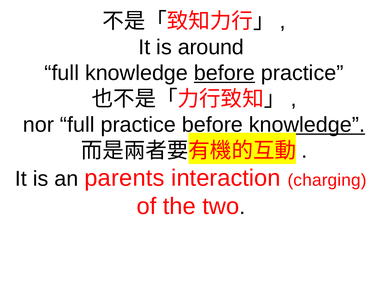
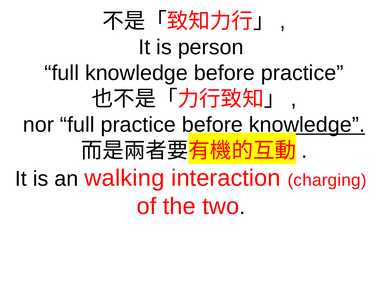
around: around -> person
before at (224, 73) underline: present -> none
parents: parents -> walking
